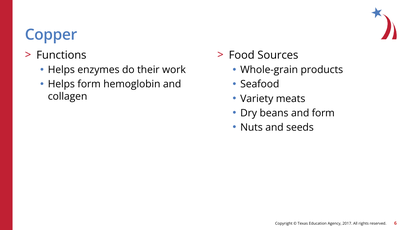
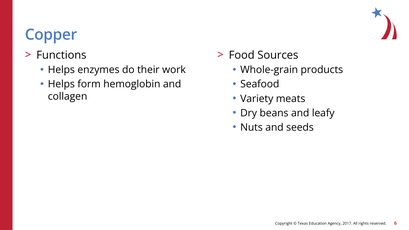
and form: form -> leafy
